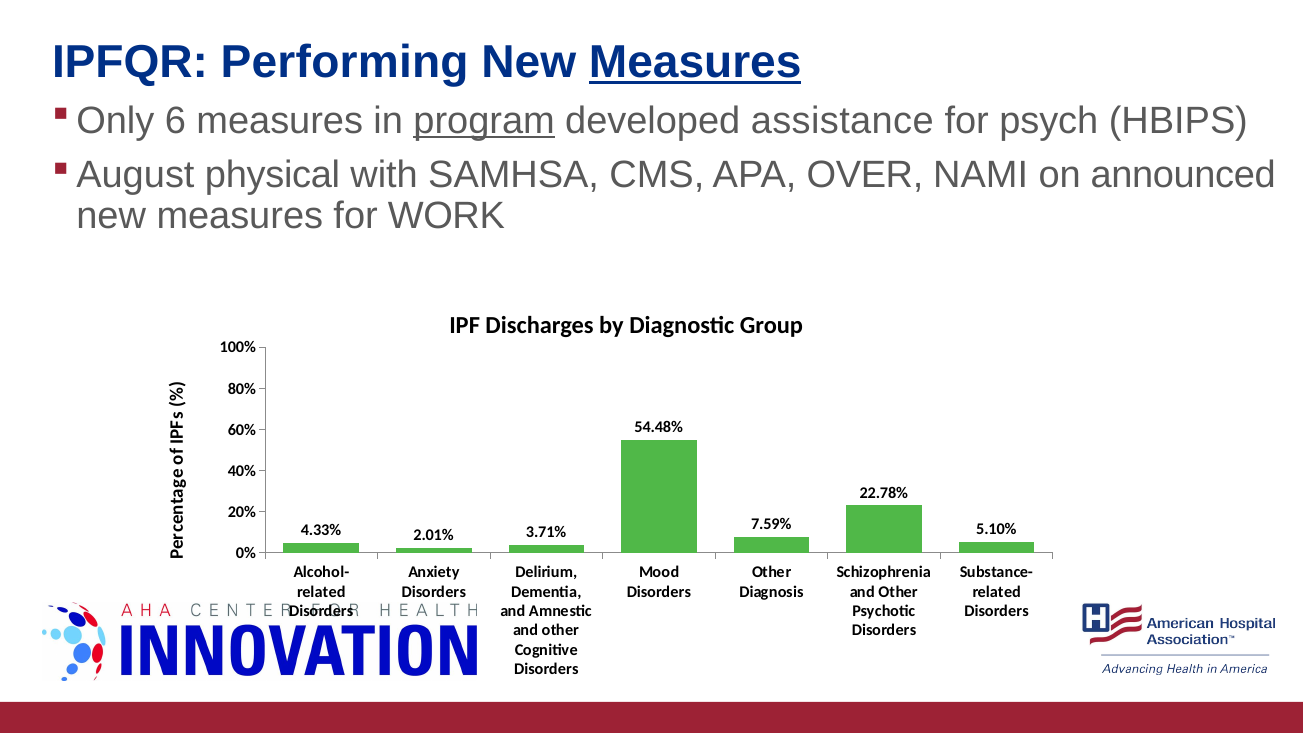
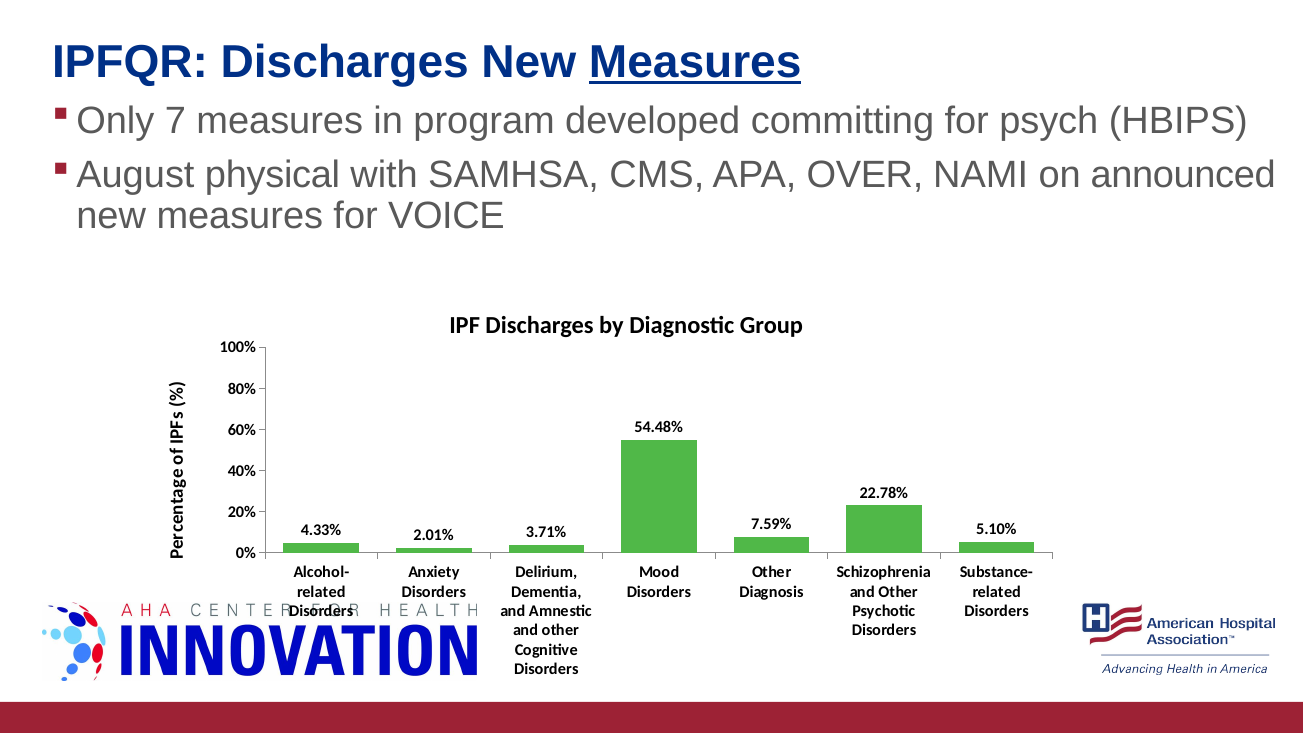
IPFQR Performing: Performing -> Discharges
6: 6 -> 7
program underline: present -> none
assistance: assistance -> committing
WORK: WORK -> VOICE
